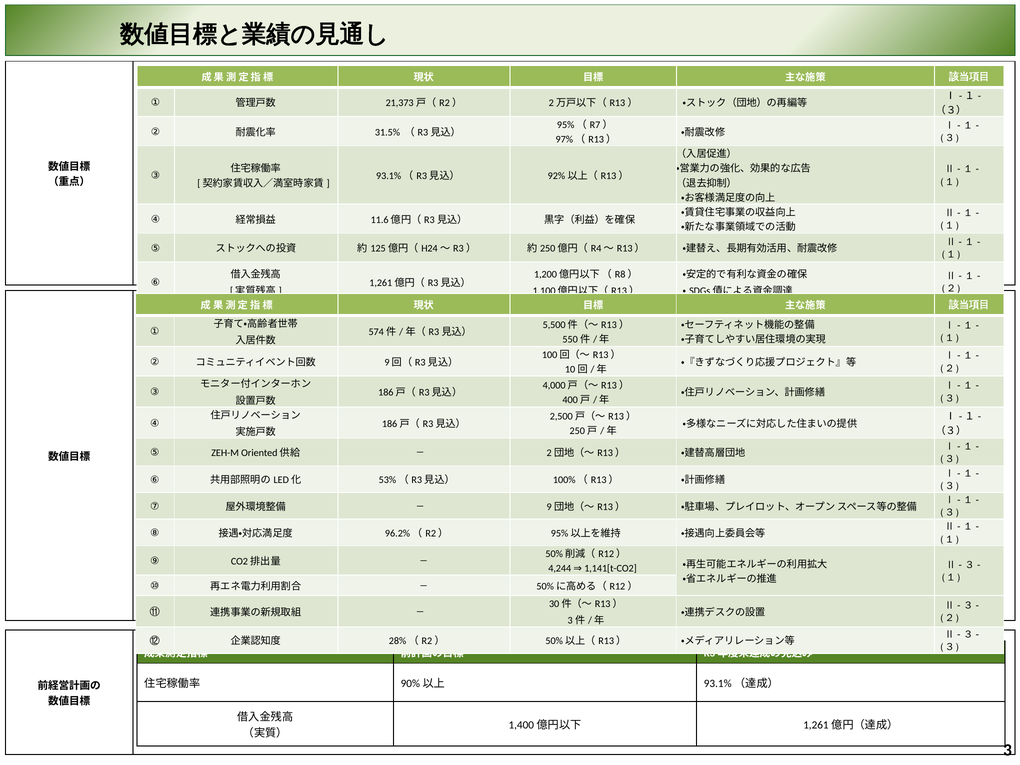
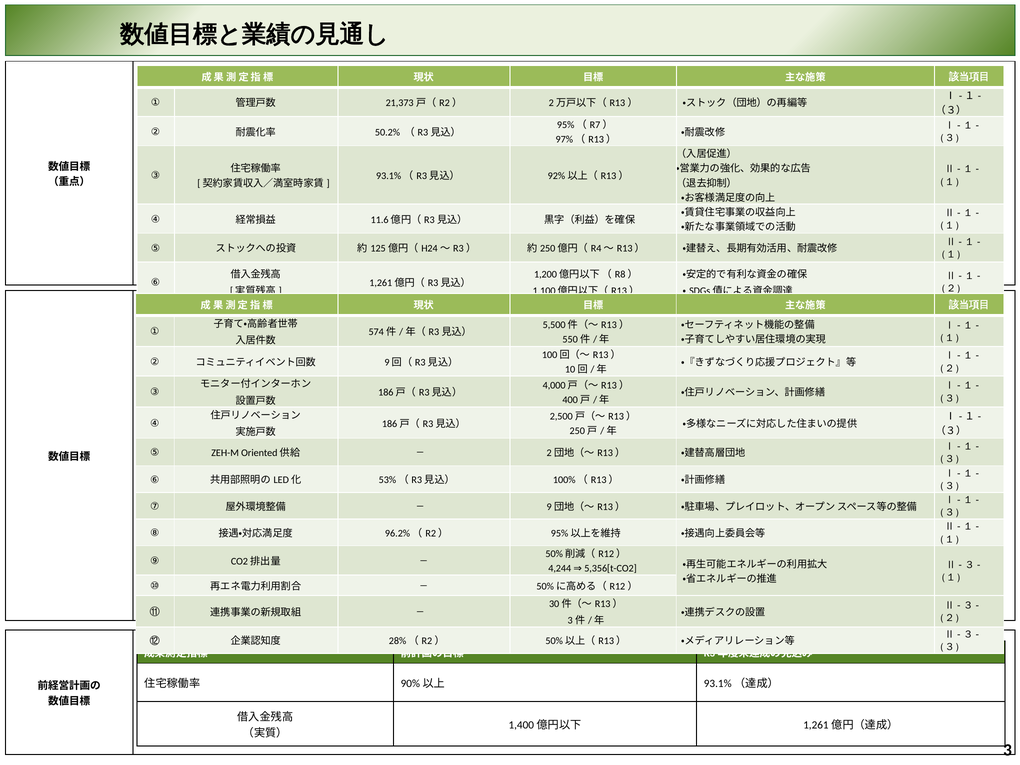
31.5%: 31.5% -> 50.2%
1,141[t-CO2: 1,141[t-CO2 -> 5,356[t-CO2
